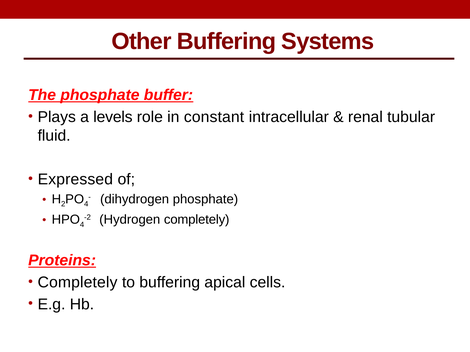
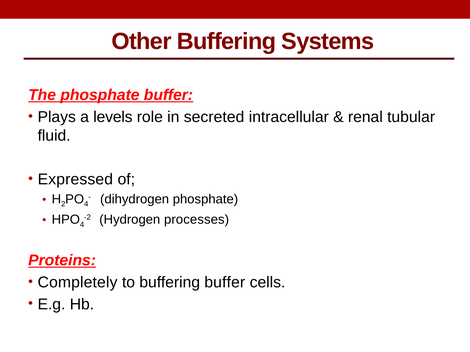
constant: constant -> secreted
Hydrogen completely: completely -> processes
buffering apical: apical -> buffer
